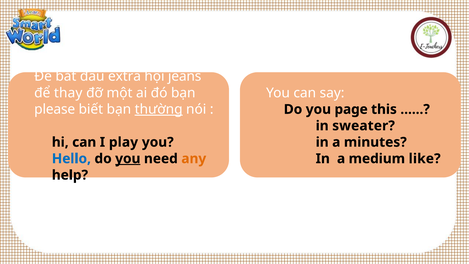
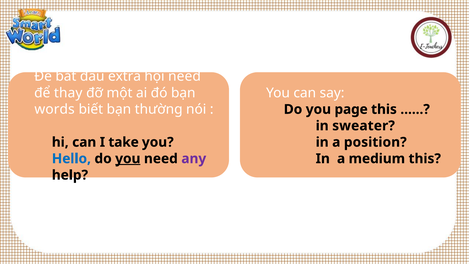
hội jeans: jeans -> need
please: please -> words
thường underline: present -> none
play: play -> take
minutes: minutes -> position
any colour: orange -> purple
medium like: like -> this
